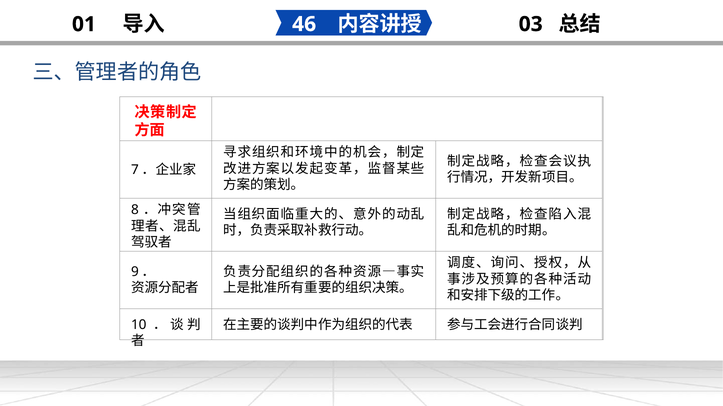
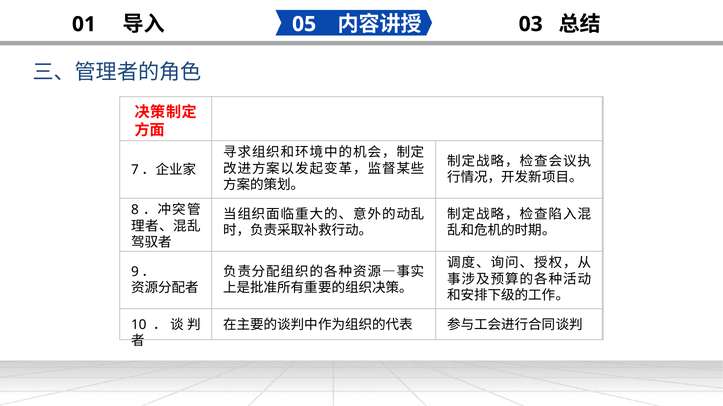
46: 46 -> 05
